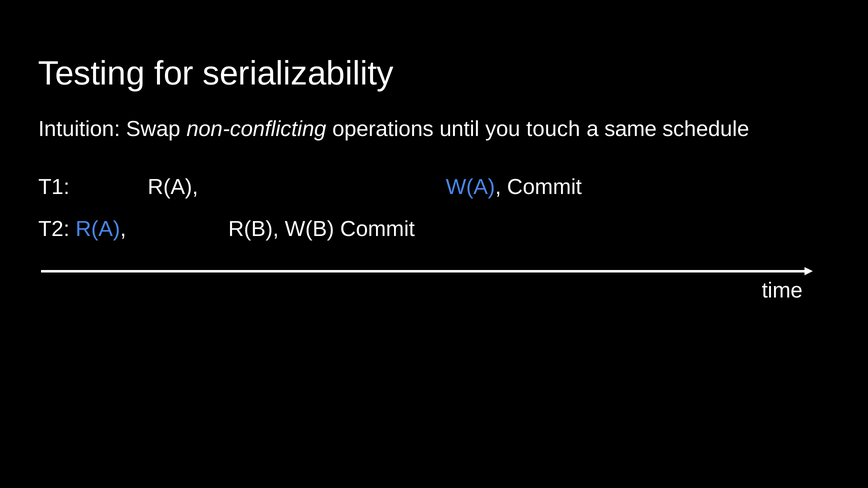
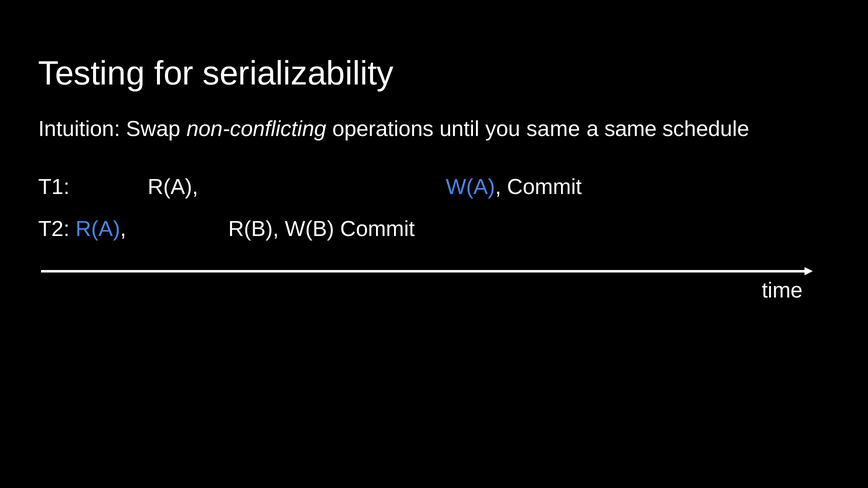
you touch: touch -> same
